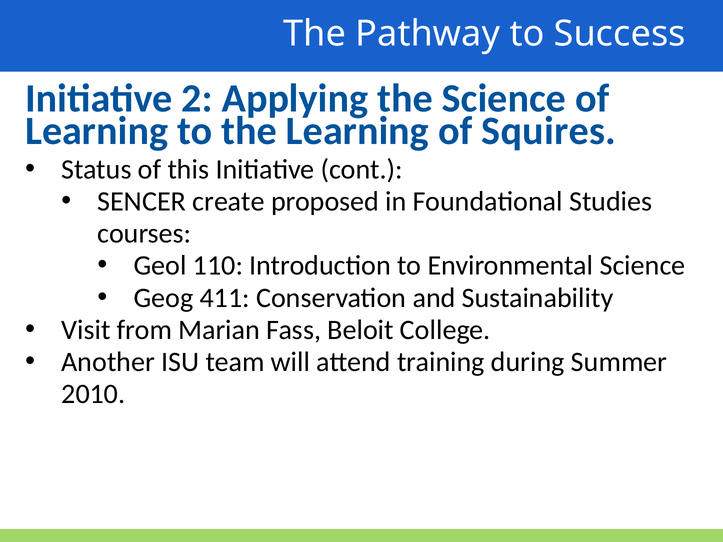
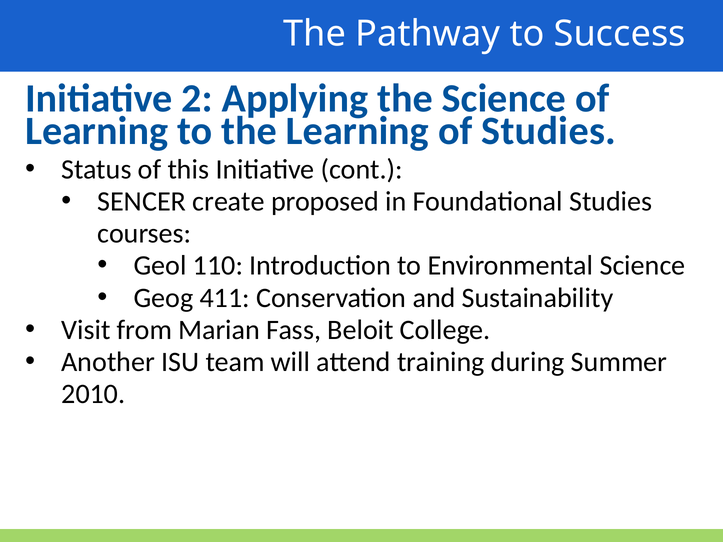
of Squires: Squires -> Studies
